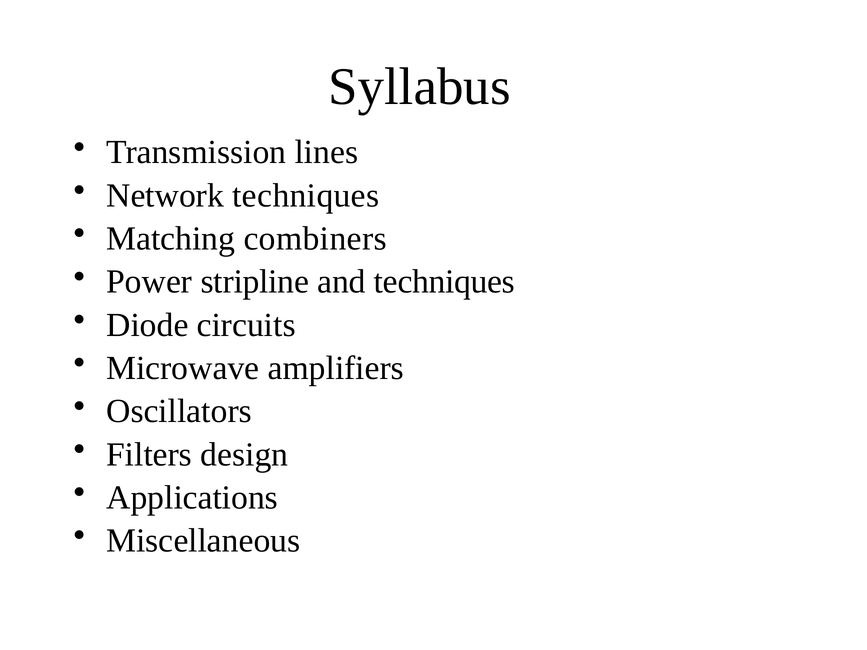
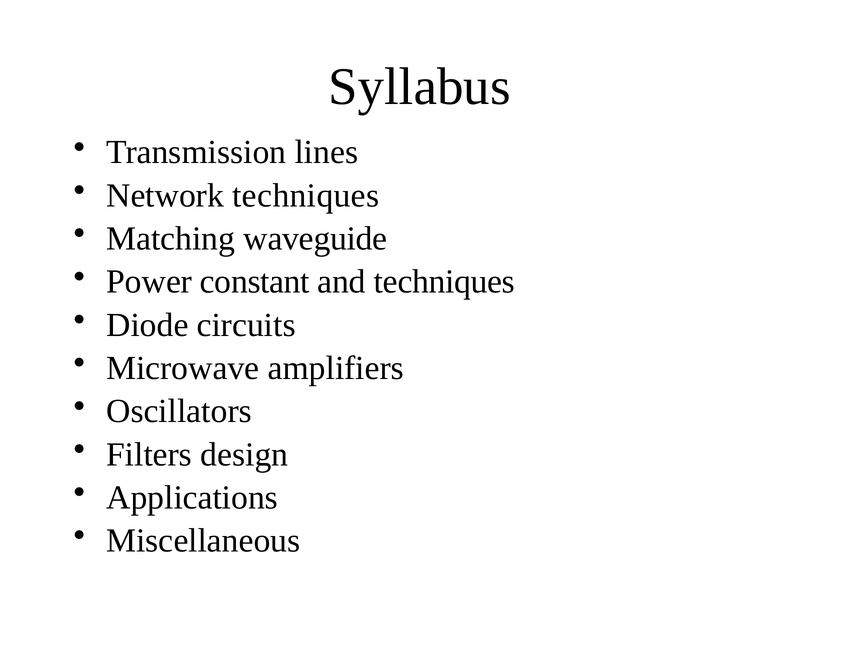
combiners: combiners -> waveguide
stripline: stripline -> constant
